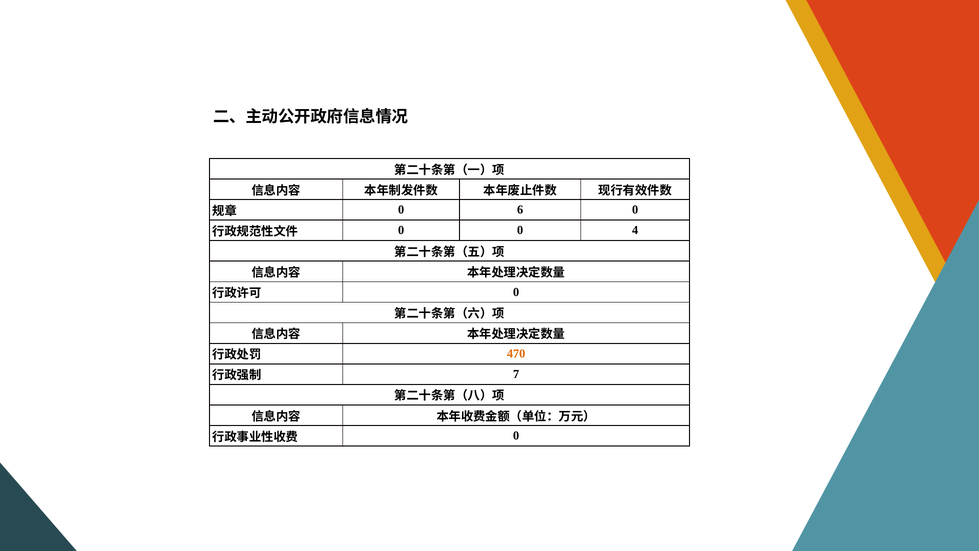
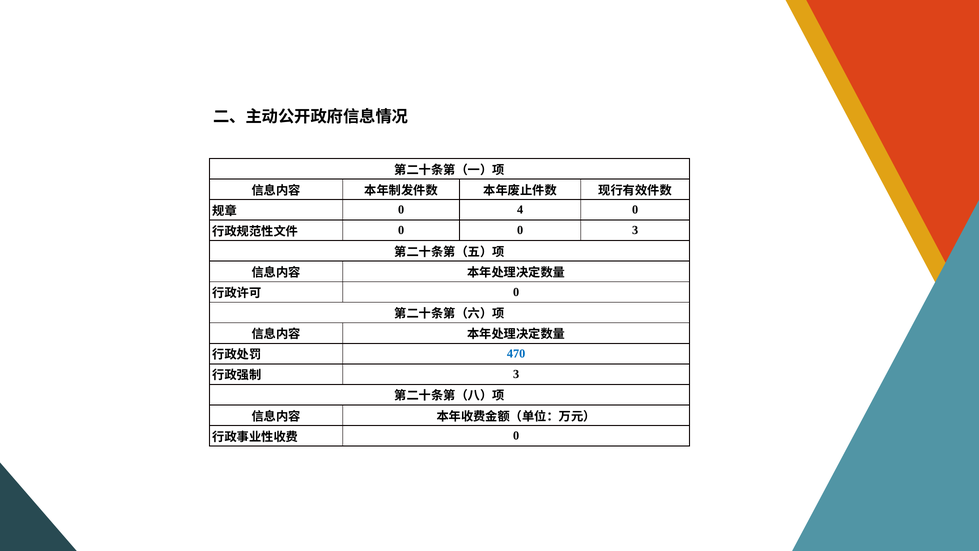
6: 6 -> 4
0 4: 4 -> 3
470 colour: orange -> blue
7 at (516, 374): 7 -> 3
